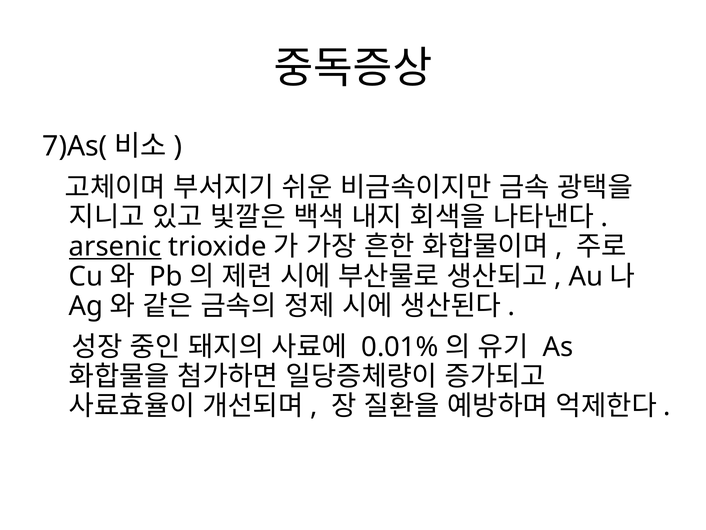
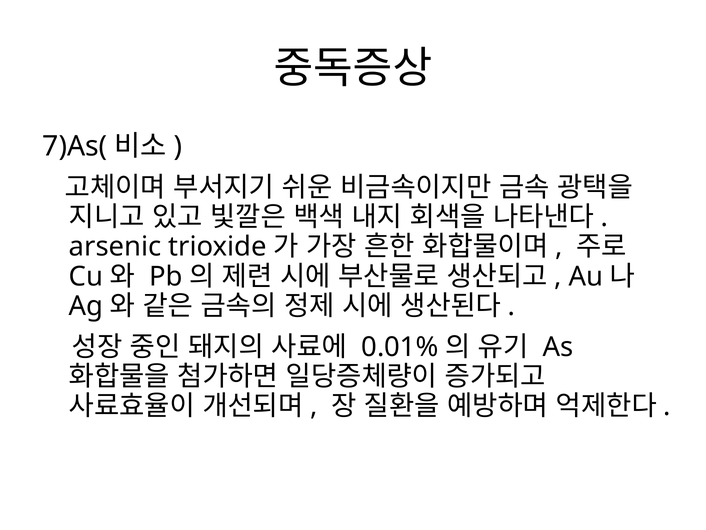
arsenic underline: present -> none
